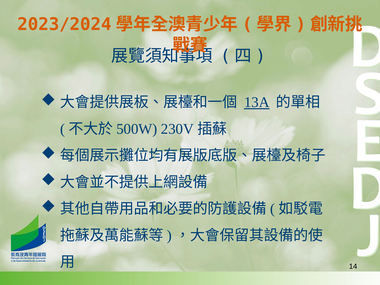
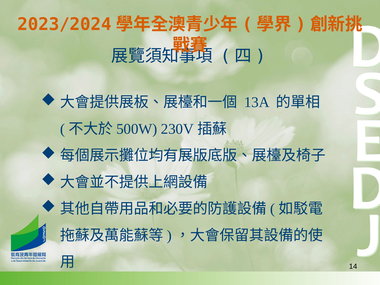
13A underline: present -> none
